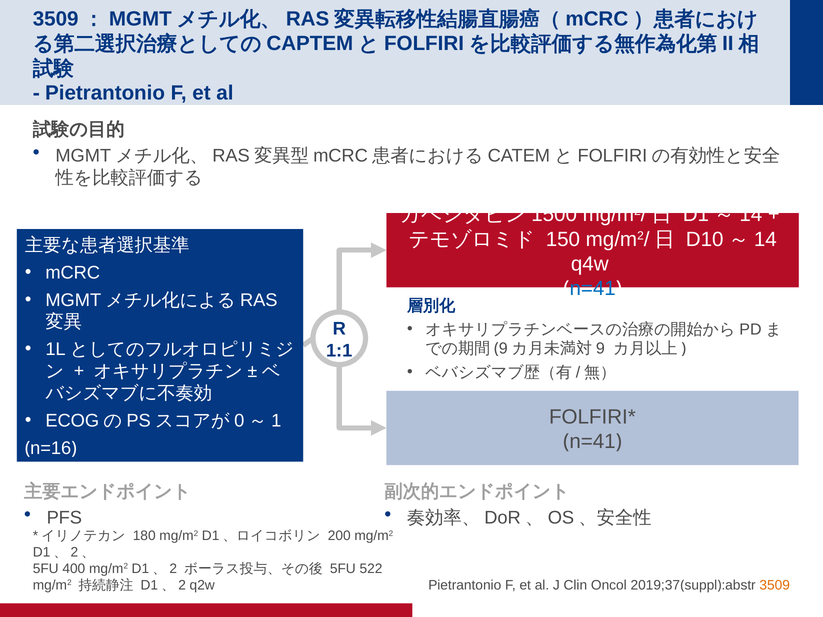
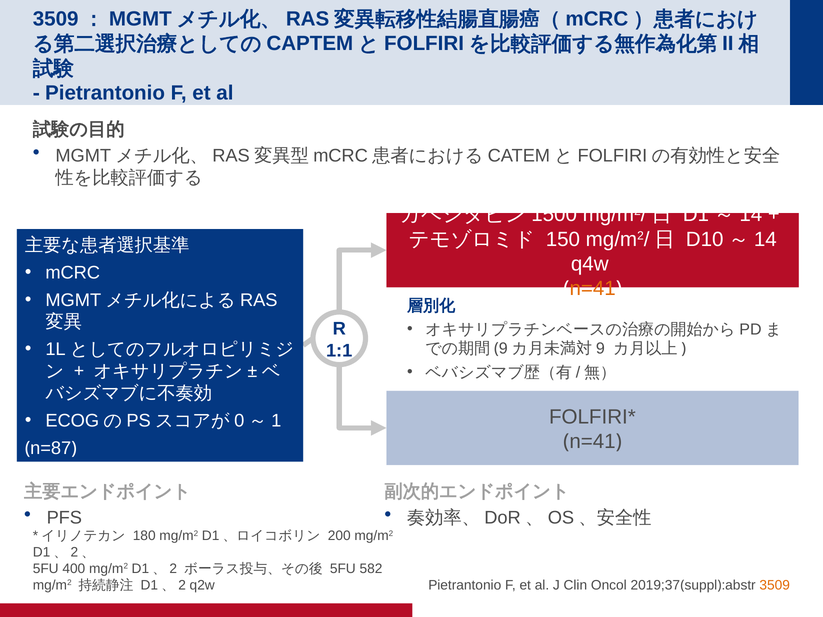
n=41 at (593, 289) colour: blue -> orange
n=16: n=16 -> n=87
522: 522 -> 582
